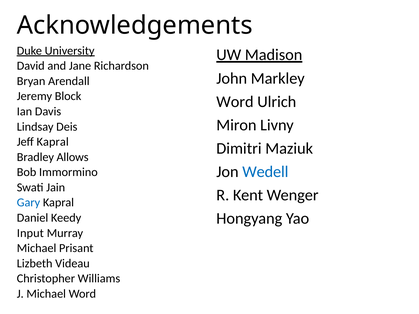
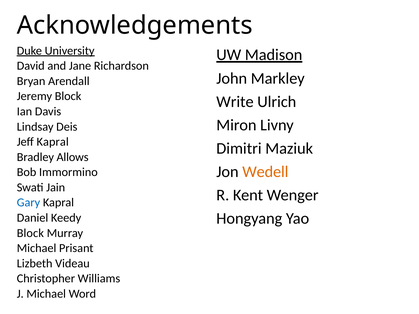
Word at (235, 102): Word -> Write
Wedell colour: blue -> orange
Input at (30, 233): Input -> Block
